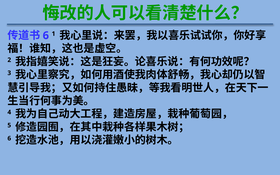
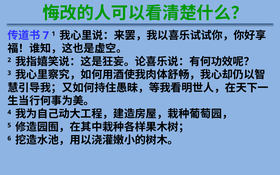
6 at (46, 36): 6 -> 7
